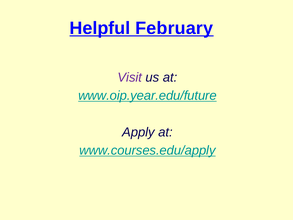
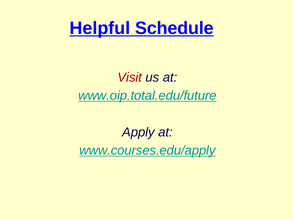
February: February -> Schedule
Visit colour: purple -> red
www.oip.year.edu/future: www.oip.year.edu/future -> www.oip.total.edu/future
